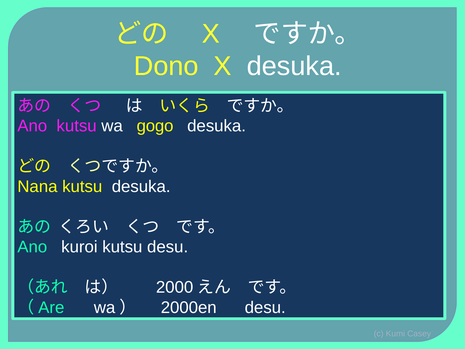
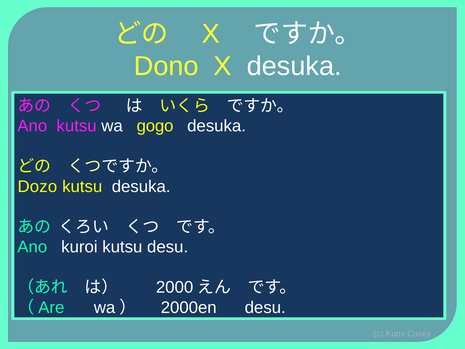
Nana: Nana -> Dozo
